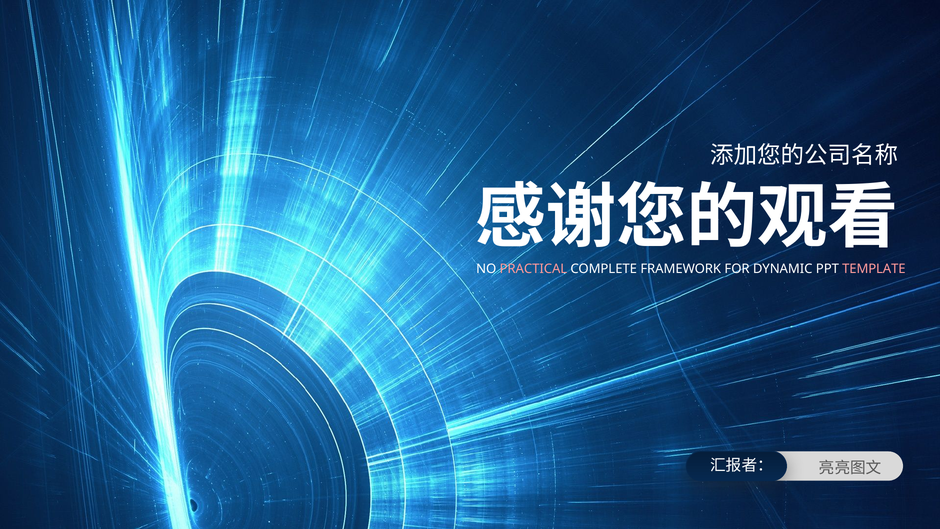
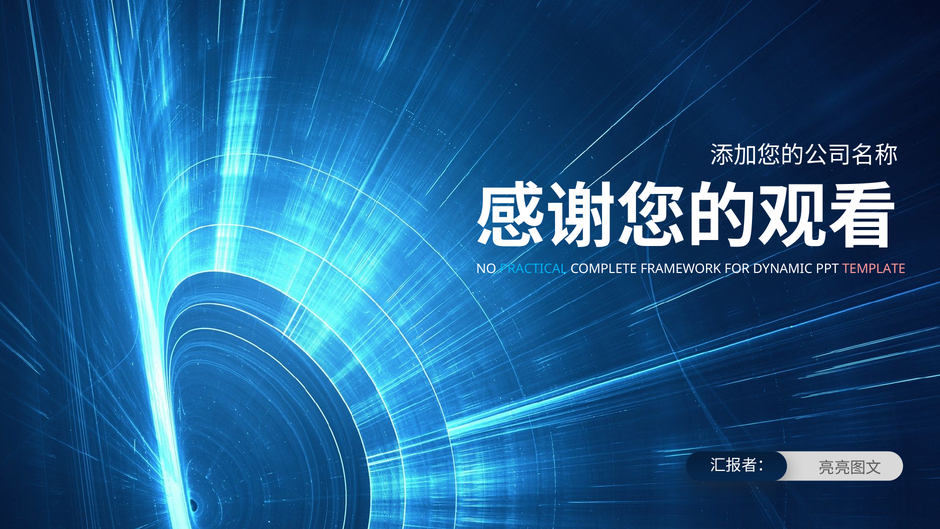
PRACTICAL colour: pink -> light blue
